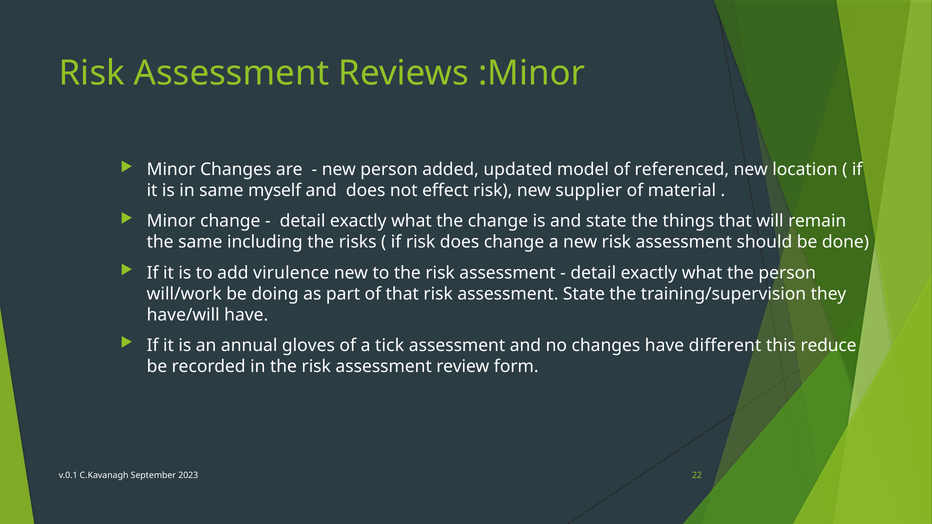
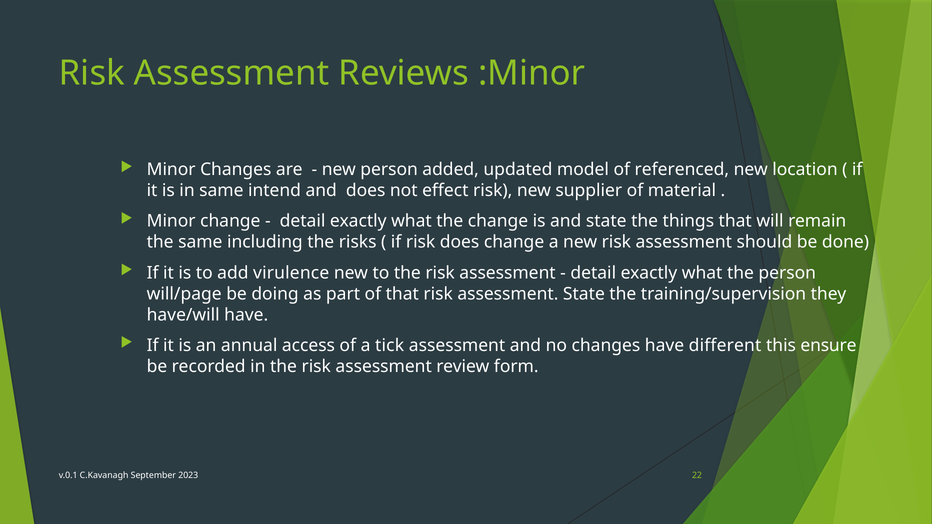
myself: myself -> intend
will/work: will/work -> will/page
gloves: gloves -> access
reduce: reduce -> ensure
